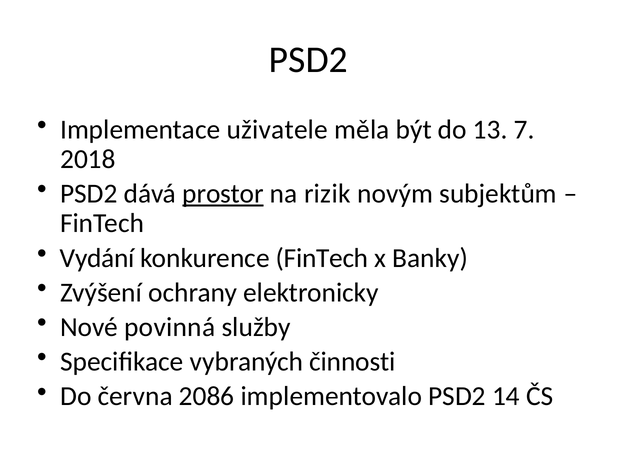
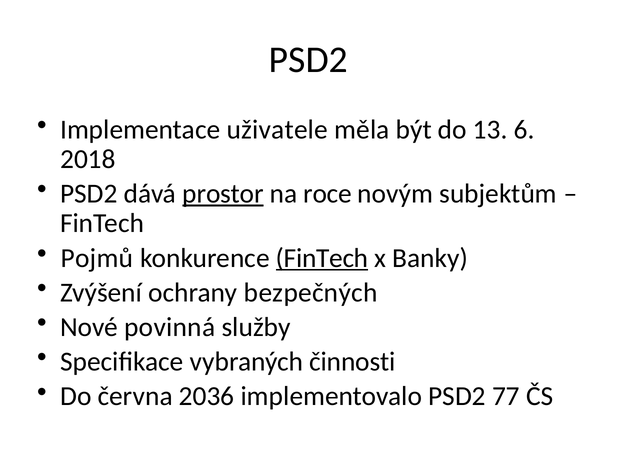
7: 7 -> 6
rizik: rizik -> roce
Vydání: Vydání -> Pojmů
FinTech at (322, 258) underline: none -> present
elektronicky: elektronicky -> bezpečných
2086: 2086 -> 2036
14: 14 -> 77
